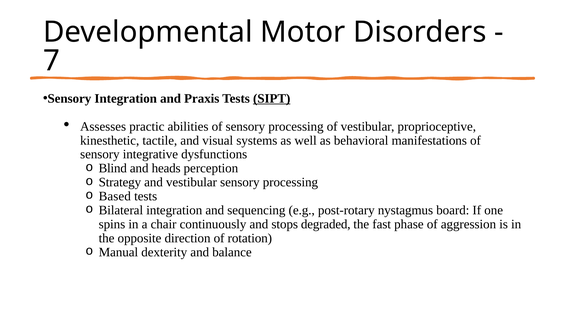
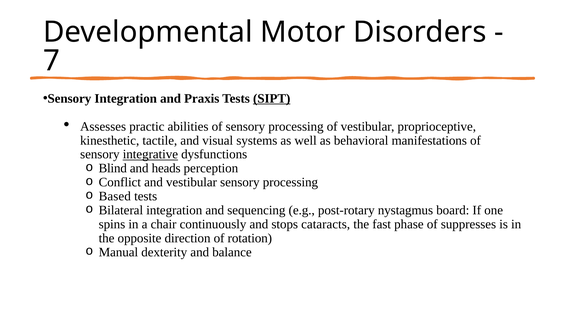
integrative underline: none -> present
Strategy: Strategy -> Conflict
degraded: degraded -> cataracts
aggression: aggression -> suppresses
